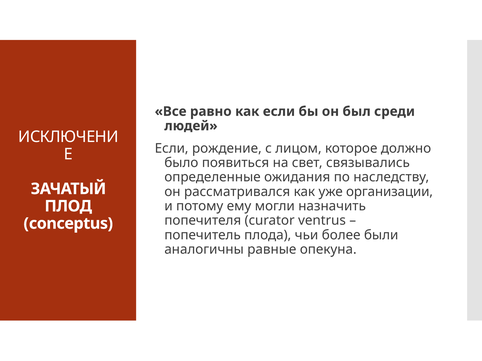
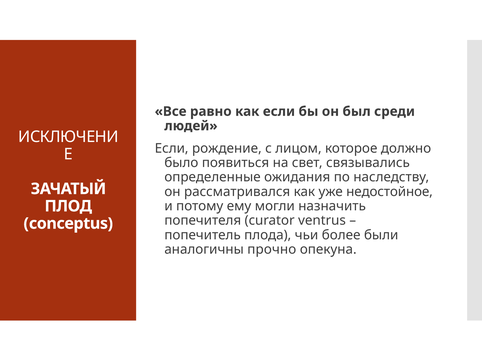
организации: организации -> недостойное
равные: равные -> прочно
